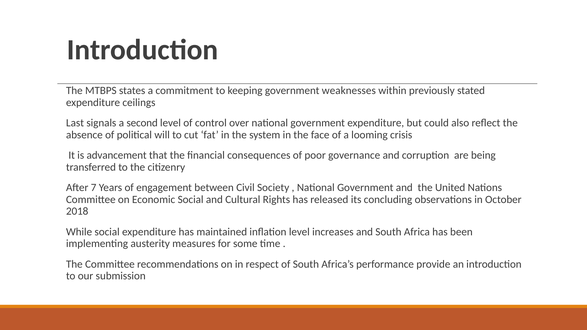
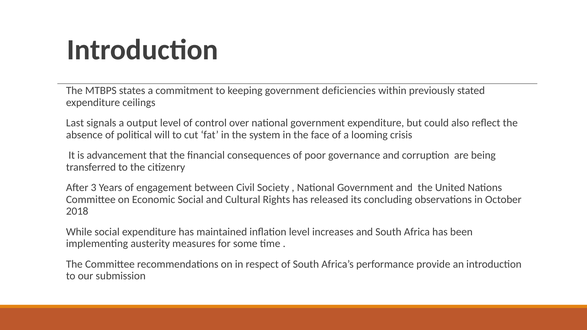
weaknesses: weaknesses -> deficiencies
second: second -> output
7: 7 -> 3
